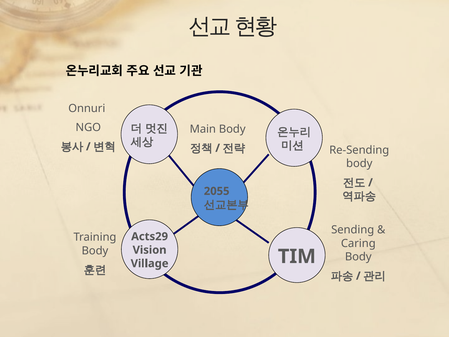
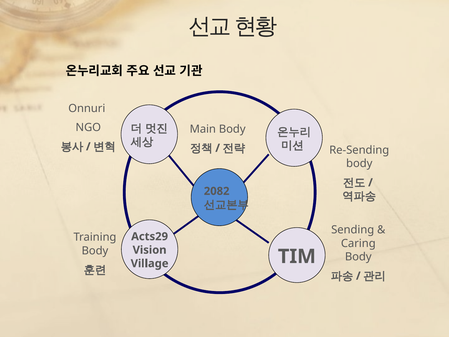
2055: 2055 -> 2082
